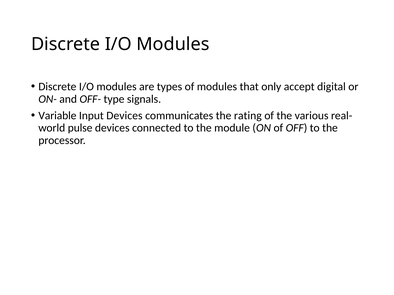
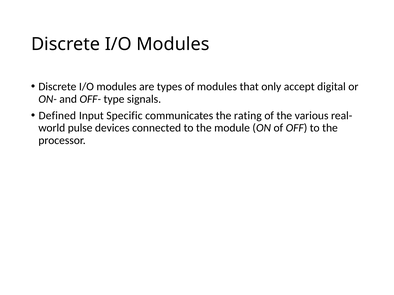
Variable: Variable -> Defined
Input Devices: Devices -> Specific
